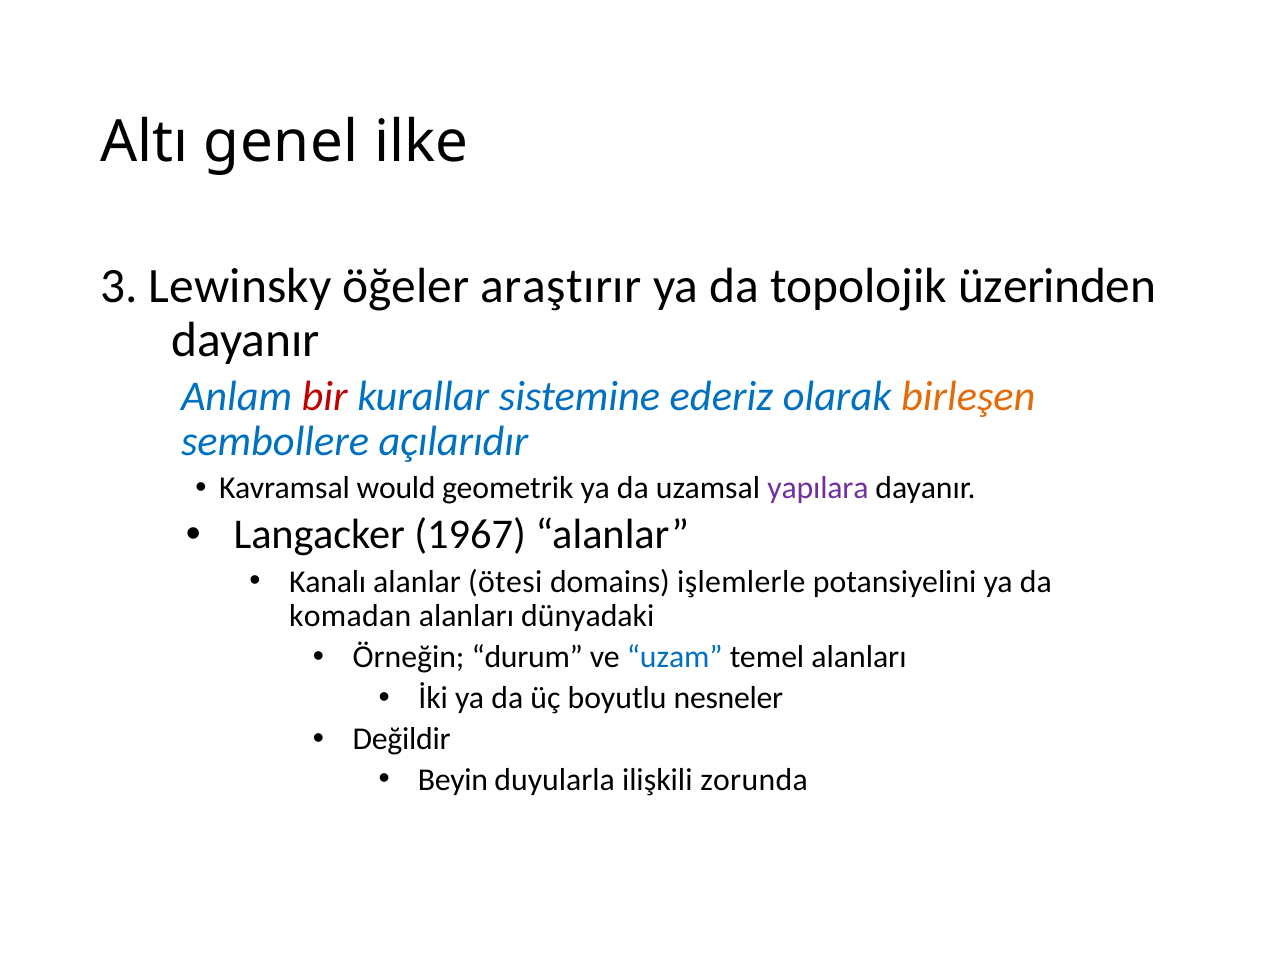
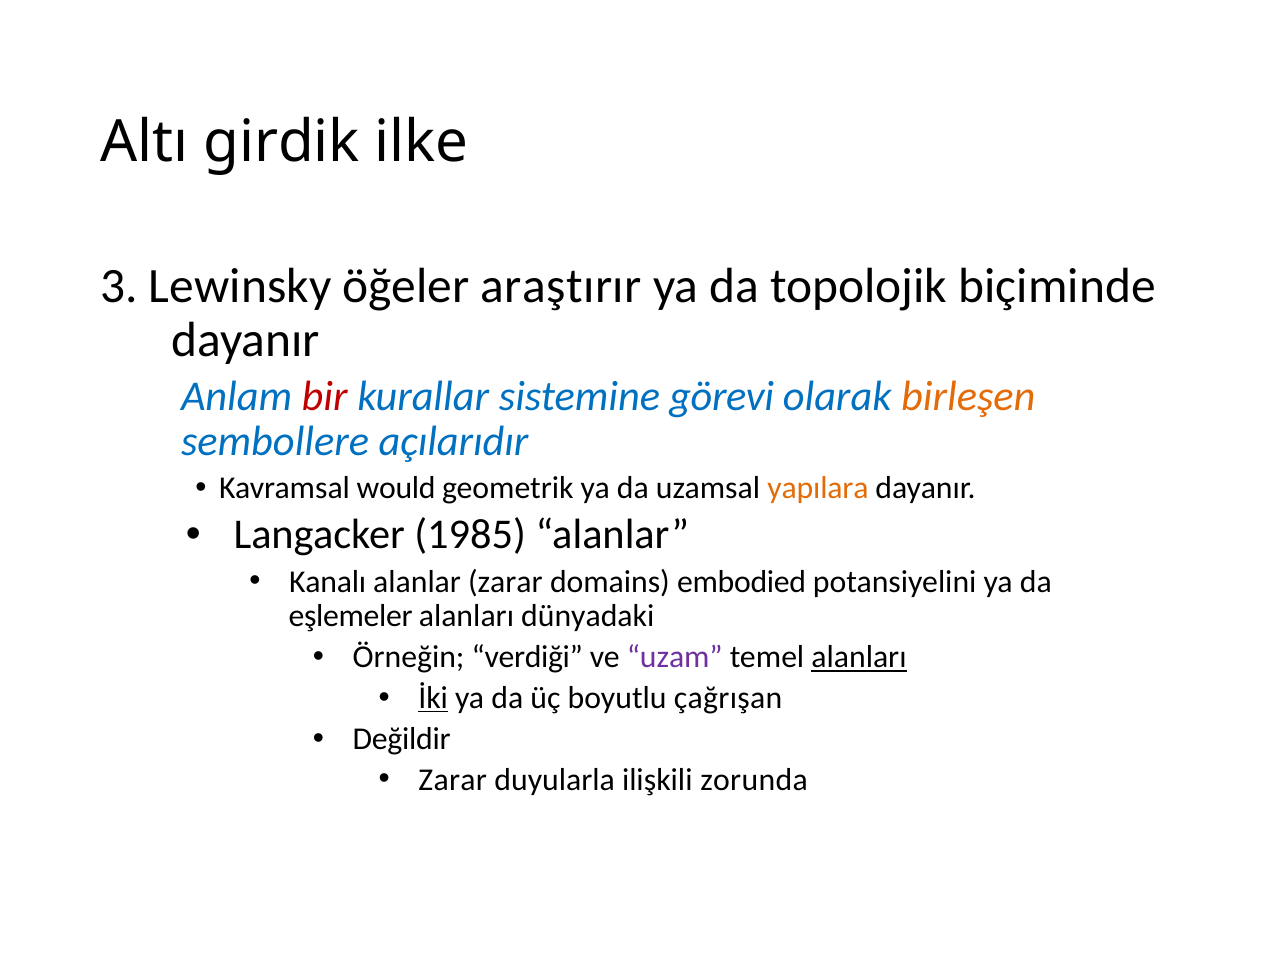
genel: genel -> girdik
üzerinden: üzerinden -> biçiminde
ederiz: ederiz -> görevi
yapılara colour: purple -> orange
1967: 1967 -> 1985
alanlar ötesi: ötesi -> zarar
işlemlerle: işlemlerle -> embodied
komadan: komadan -> eşlemeler
durum: durum -> verdiği
uzam colour: blue -> purple
alanları at (859, 657) underline: none -> present
İki underline: none -> present
nesneler: nesneler -> çağrışan
Beyin at (453, 780): Beyin -> Zarar
